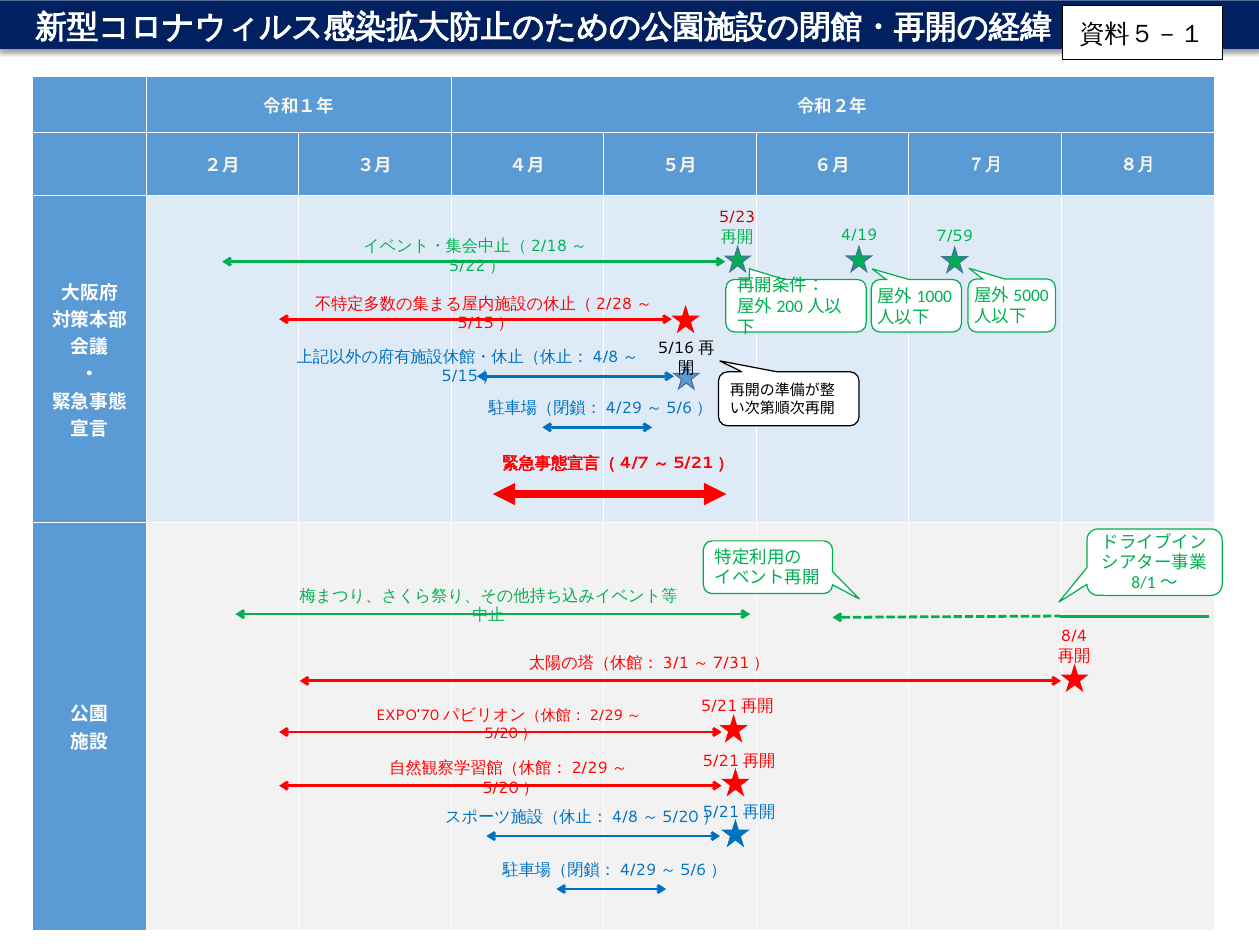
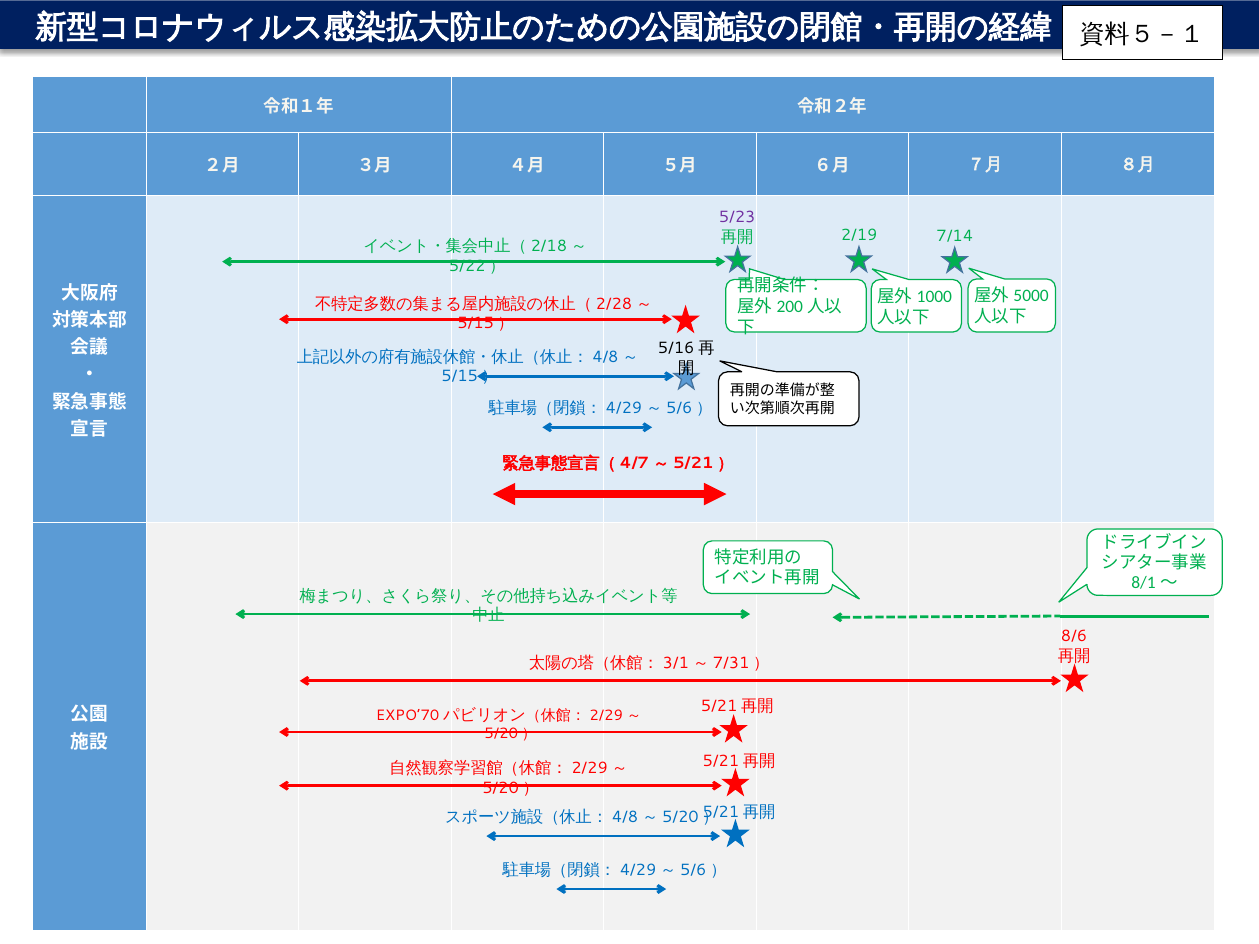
5/23 colour: red -> purple
4/19: 4/19 -> 2/19
7/59: 7/59 -> 7/14
8/4: 8/4 -> 8/6
